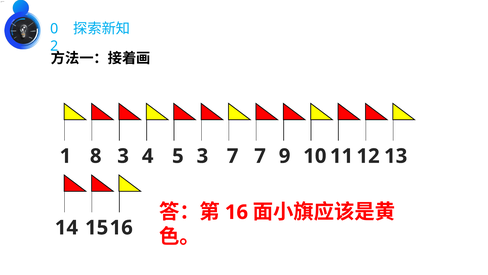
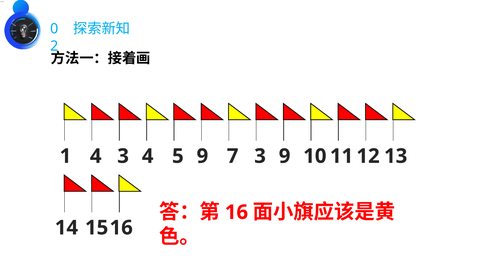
1 8: 8 -> 4
5 3: 3 -> 9
7 7: 7 -> 3
